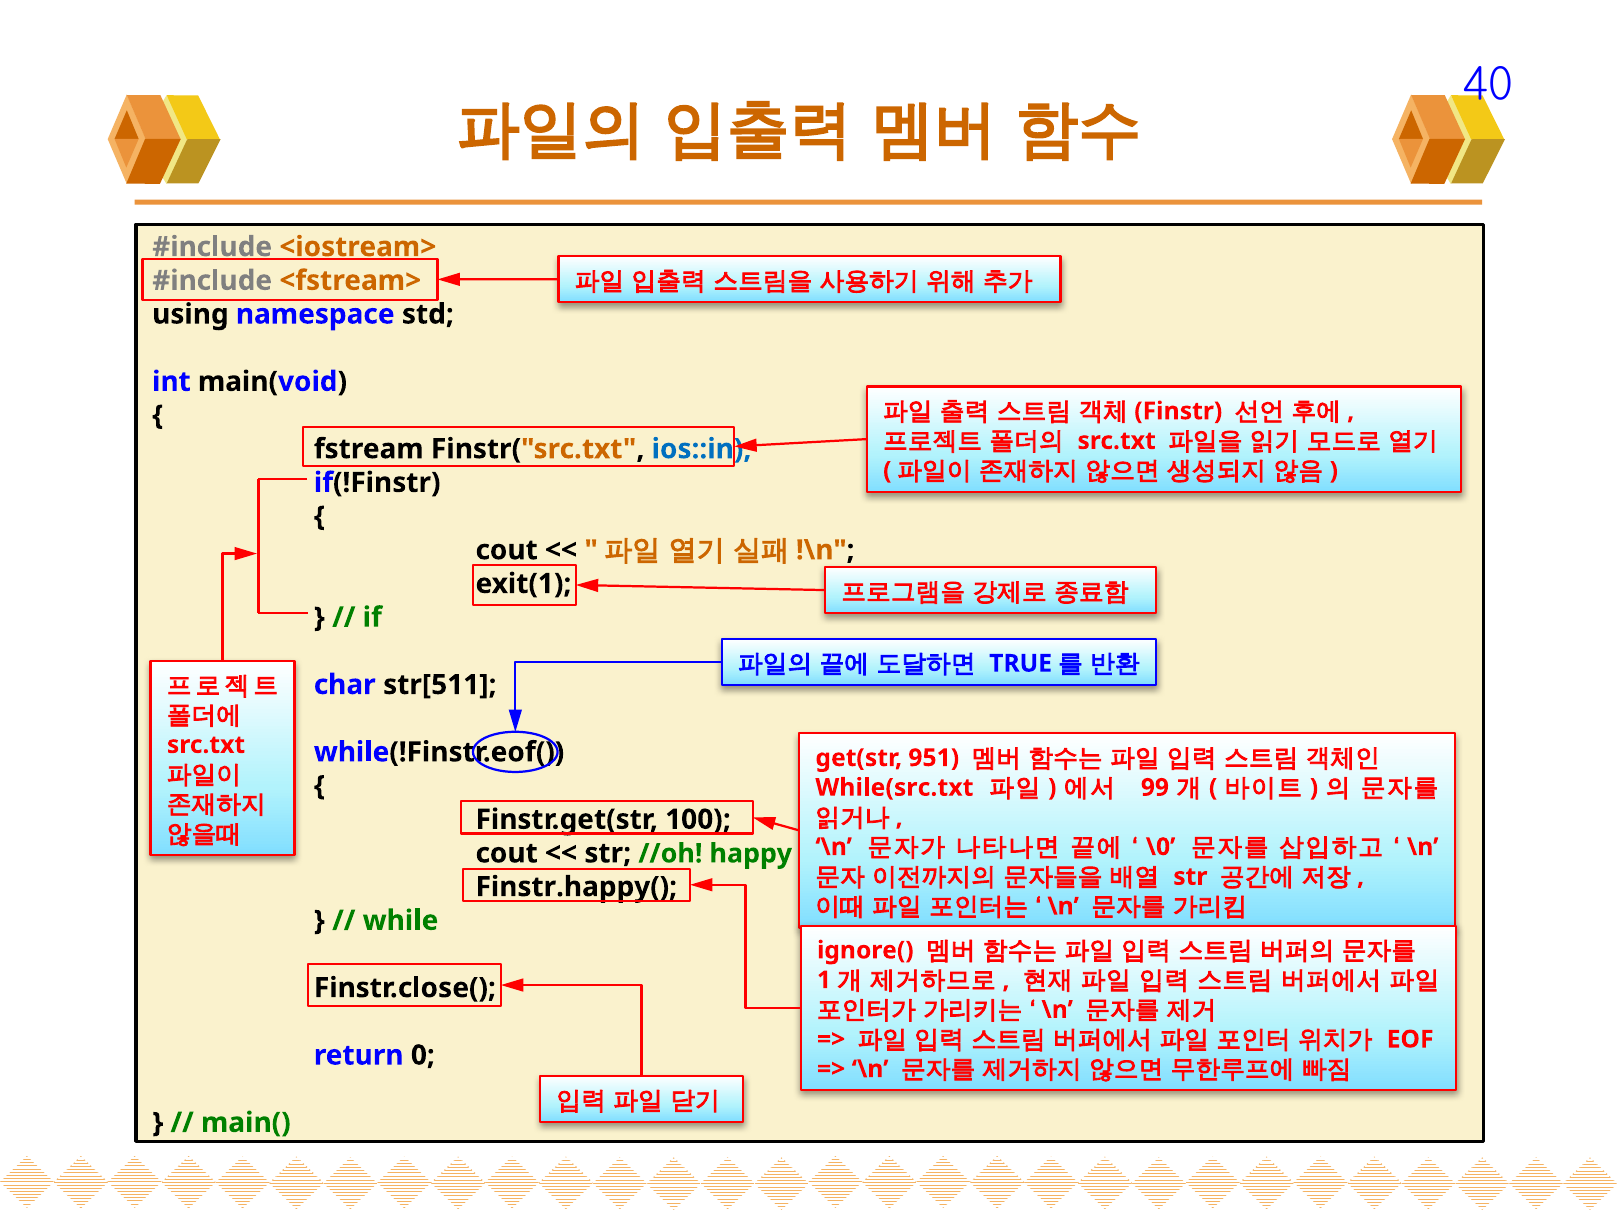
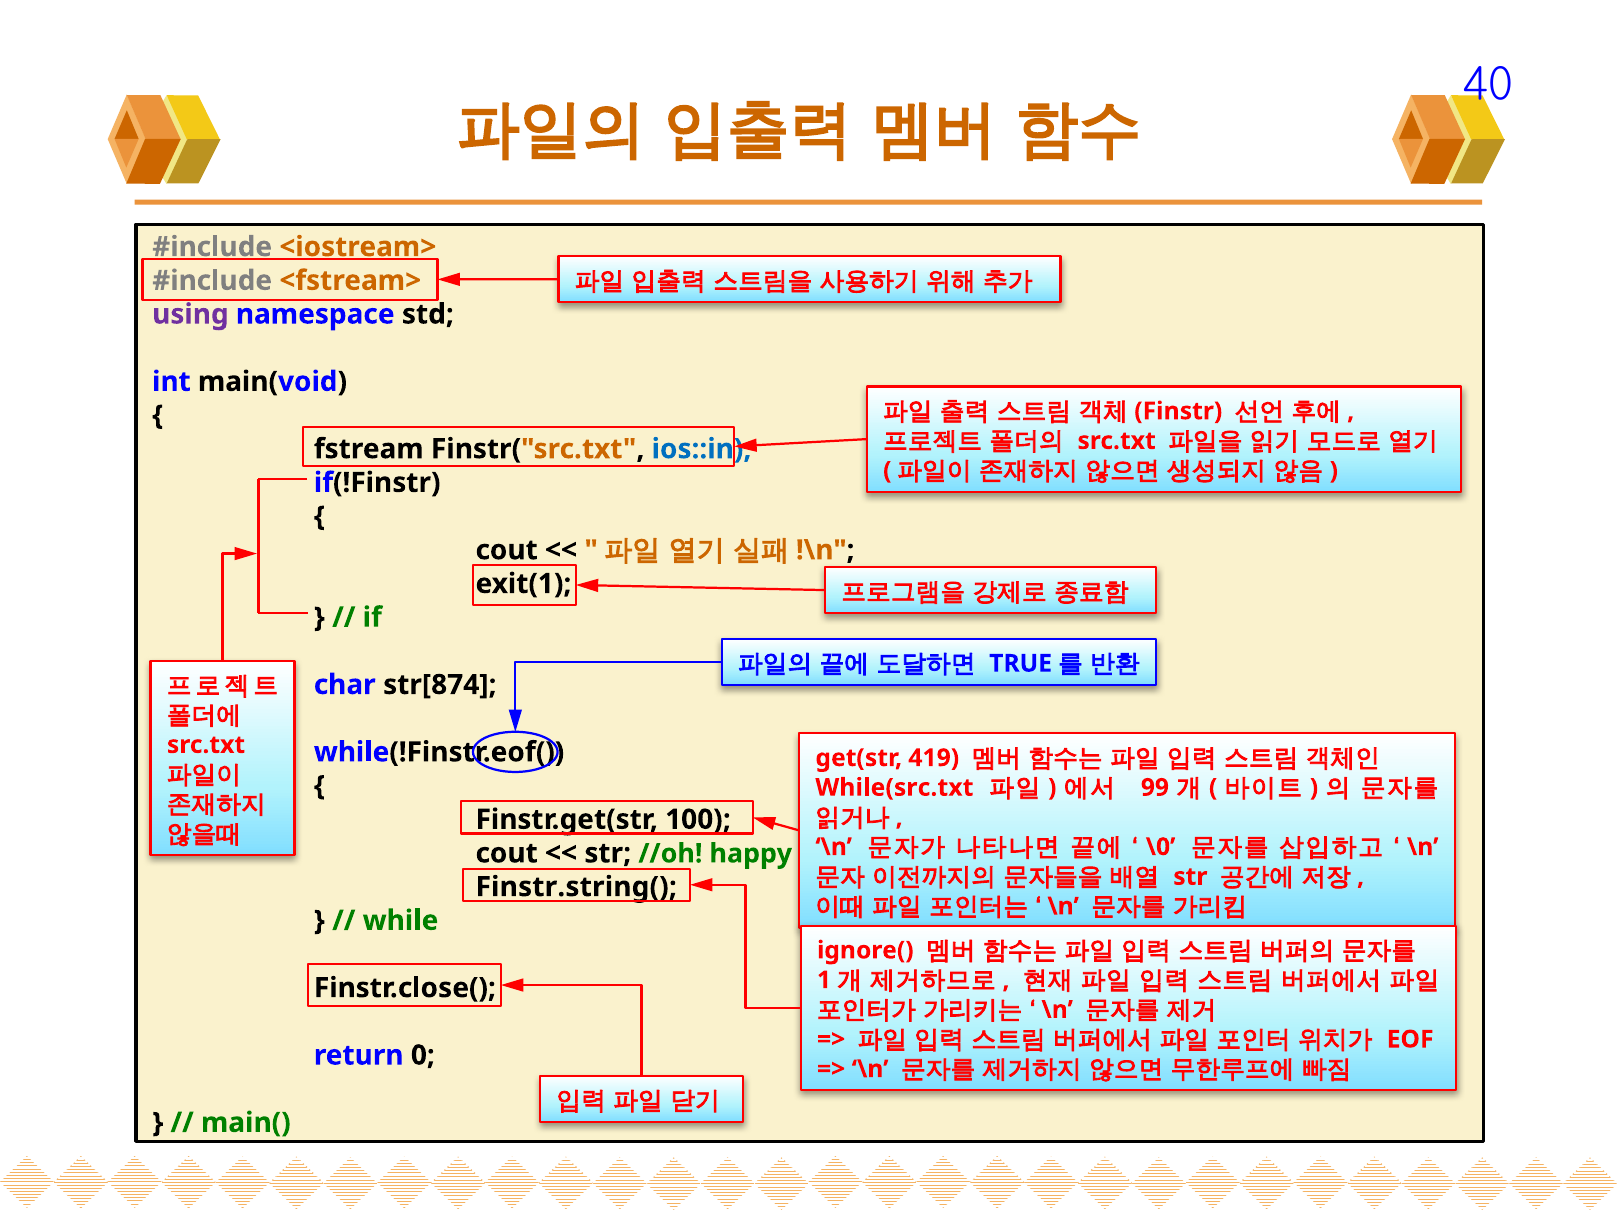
using colour: black -> purple
str[511: str[511 -> str[874
951: 951 -> 419
Finstr.happy(: Finstr.happy( -> Finstr.string(
